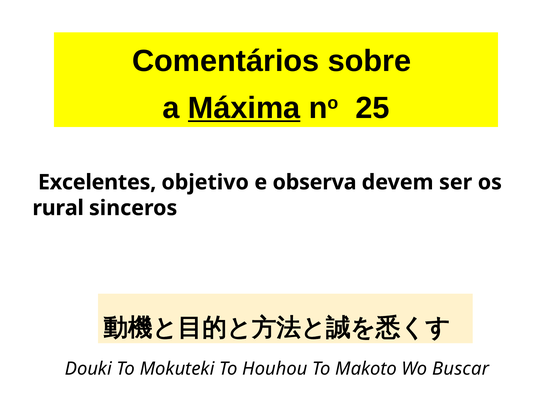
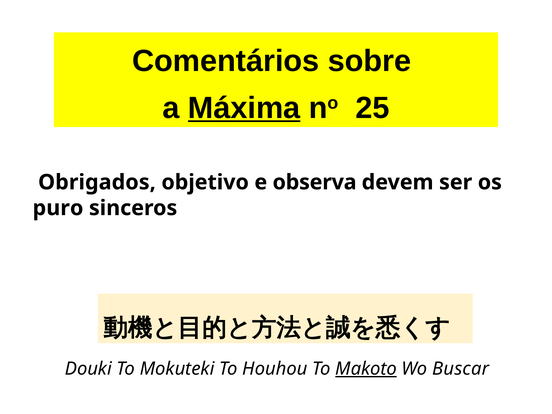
Excelentes: Excelentes -> Obrigados
rural: rural -> puro
Makoto underline: none -> present
